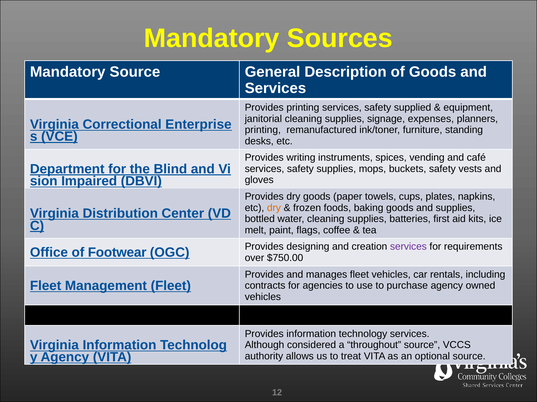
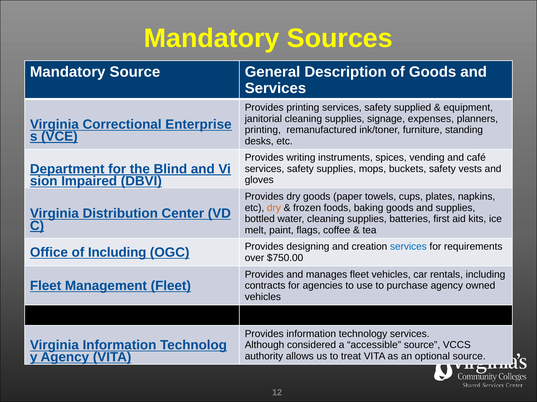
of Footwear: Footwear -> Including
services at (408, 247) colour: purple -> blue
throughout: throughout -> accessible
